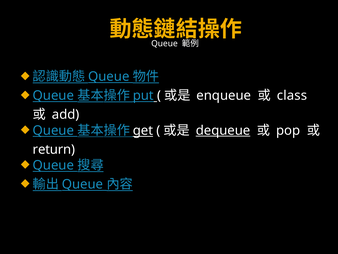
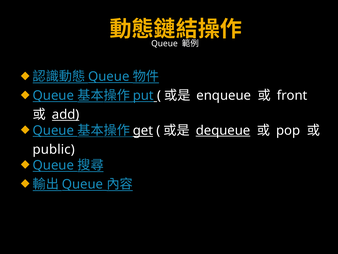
class: class -> front
add underline: none -> present
return: return -> public
